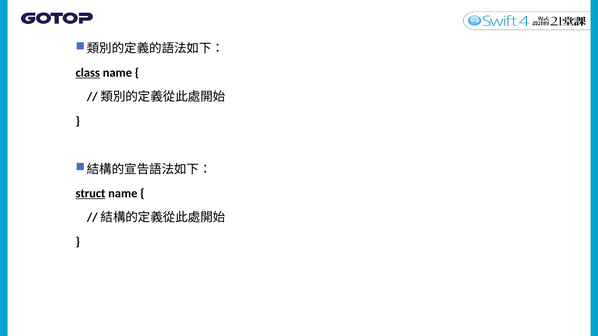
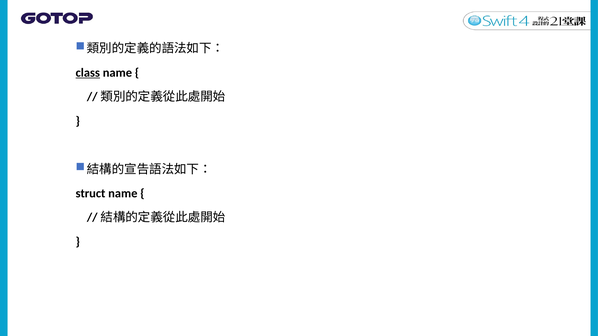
struct underline: present -> none
